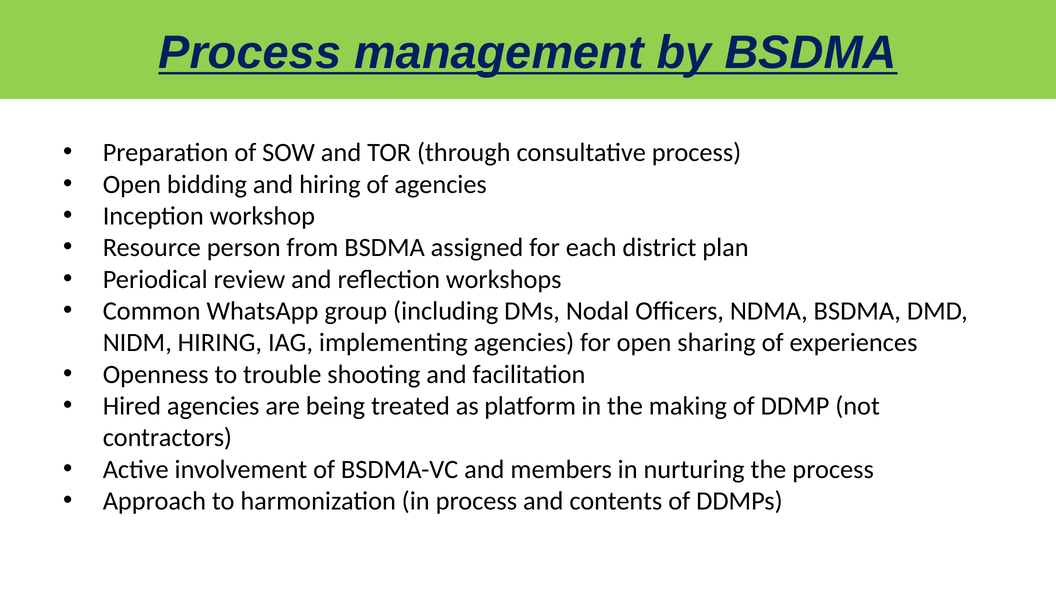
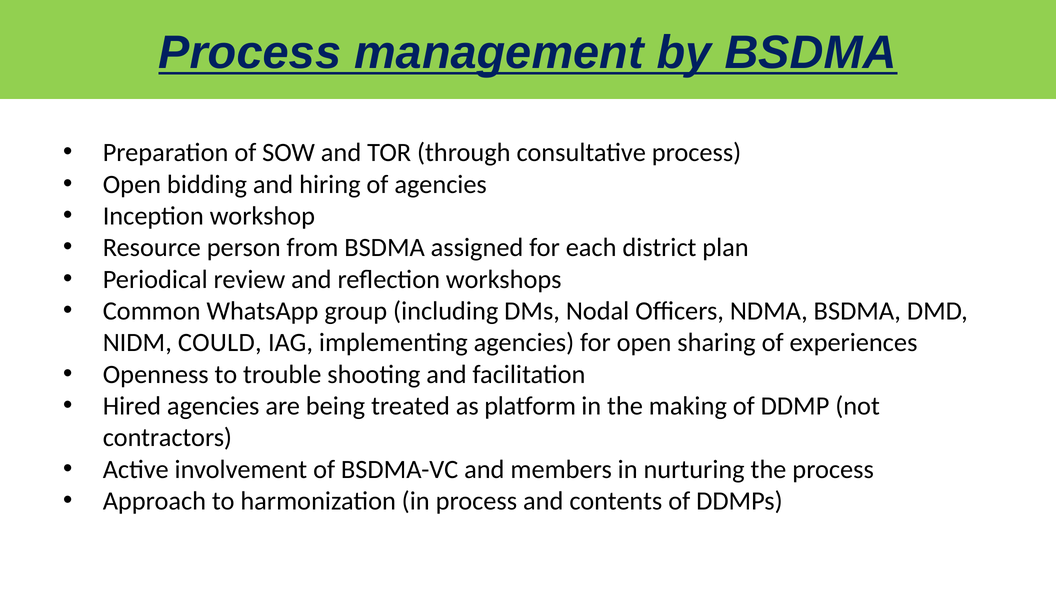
NIDM HIRING: HIRING -> COULD
